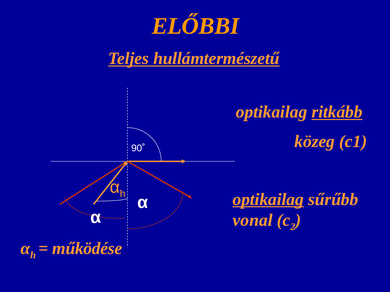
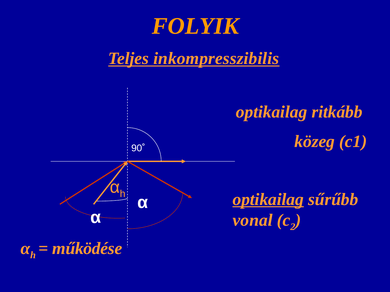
ELŐBBI: ELŐBBI -> FOLYIK
hullámtermészetű: hullámtermészetű -> inkompresszibilis
ritkább underline: present -> none
